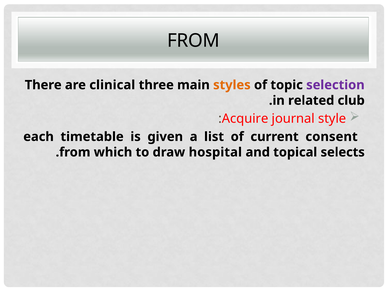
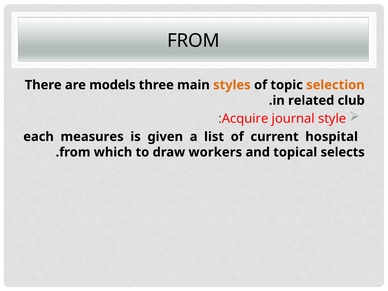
clinical: clinical -> models
selection colour: purple -> orange
timetable: timetable -> measures
consent: consent -> hospital
hospital: hospital -> workers
